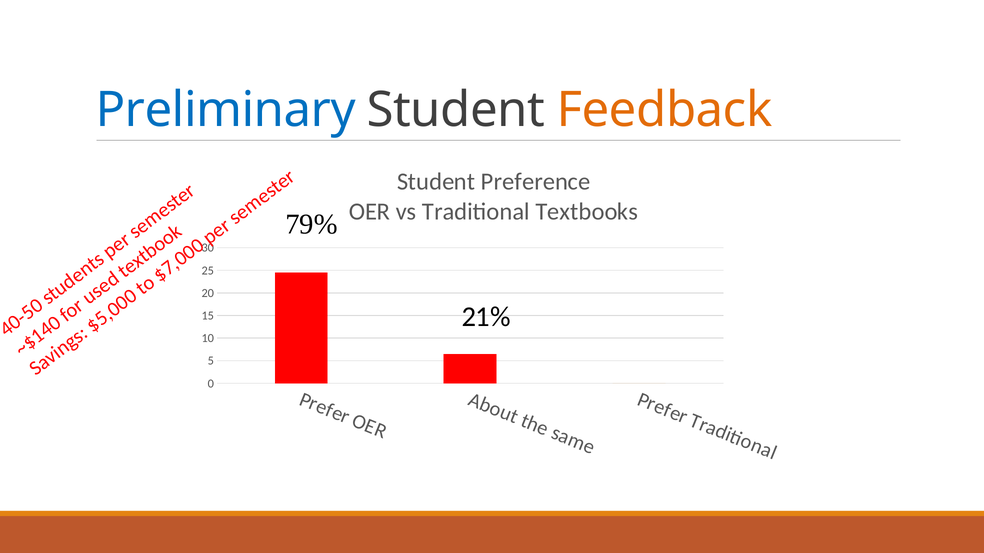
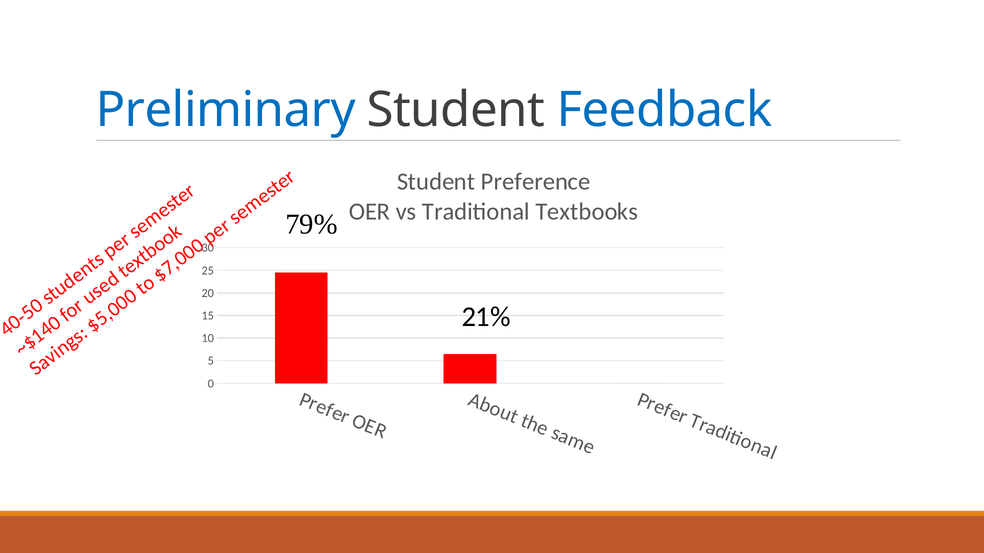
Feedback colour: orange -> blue
